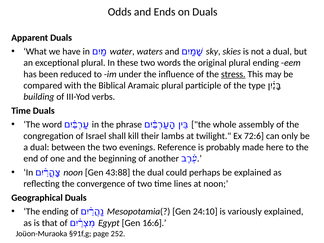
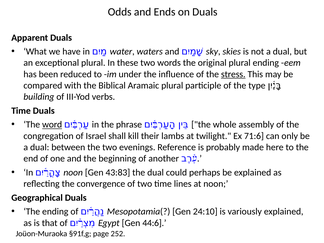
word underline: none -> present
72:6: 72:6 -> 71:6
43:88: 43:88 -> 43:83
16:6: 16:6 -> 44:6
